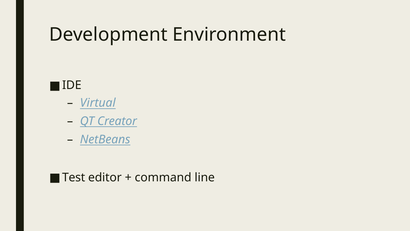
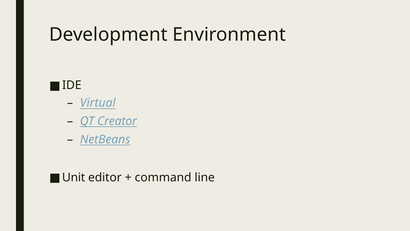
Test: Test -> Unit
